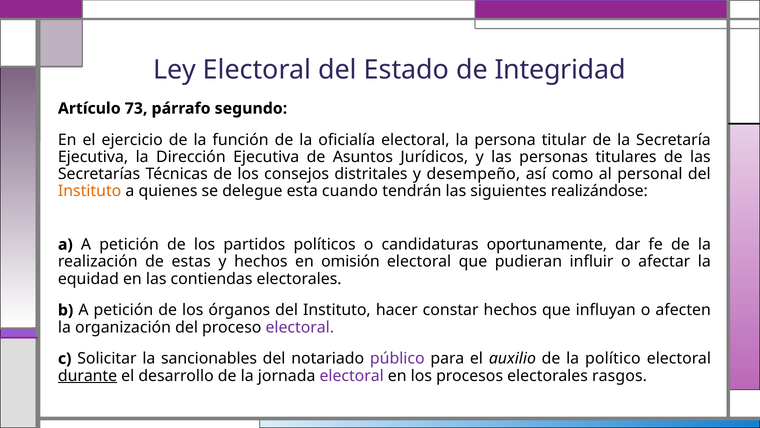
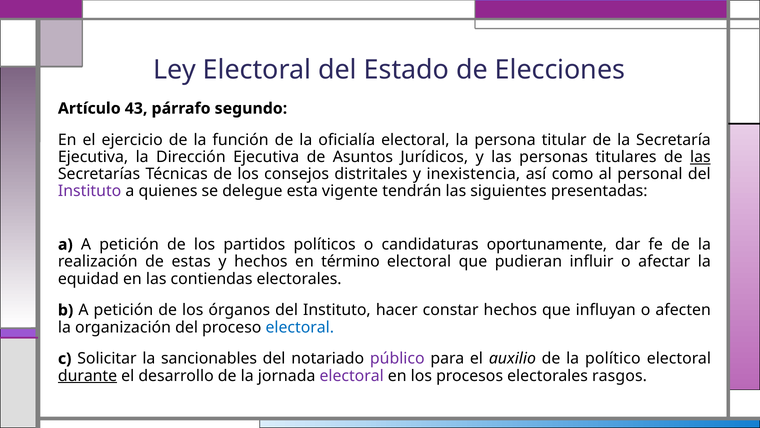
Integridad: Integridad -> Elecciones
73: 73 -> 43
las at (700, 157) underline: none -> present
desempeño: desempeño -> inexistencia
Instituto at (90, 191) colour: orange -> purple
cuando: cuando -> vigente
realizándose: realizándose -> presentadas
omisión: omisión -> término
electoral at (300, 327) colour: purple -> blue
